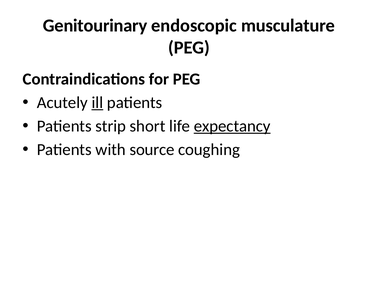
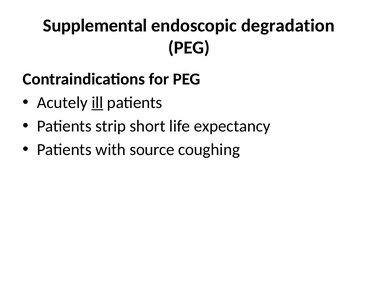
Genitourinary: Genitourinary -> Supplemental
musculature: musculature -> degradation
expectancy underline: present -> none
